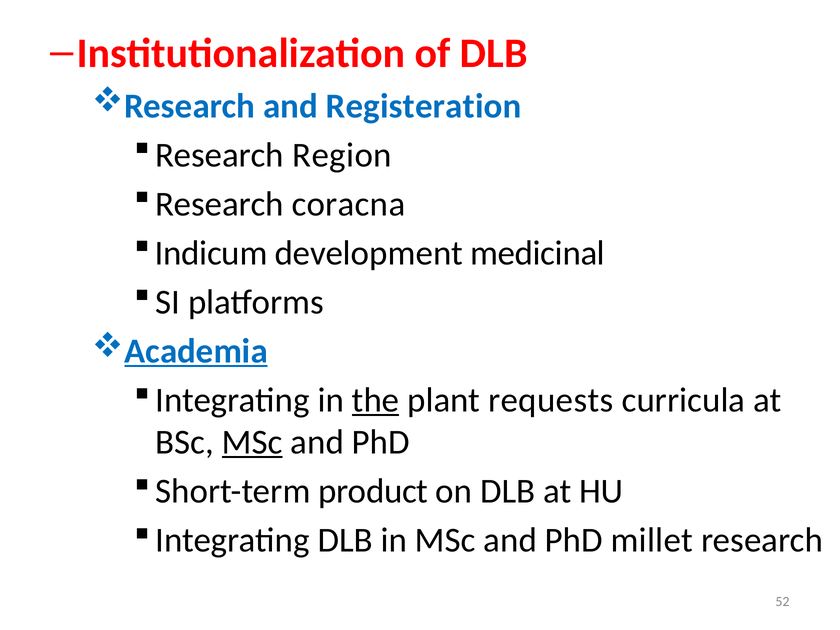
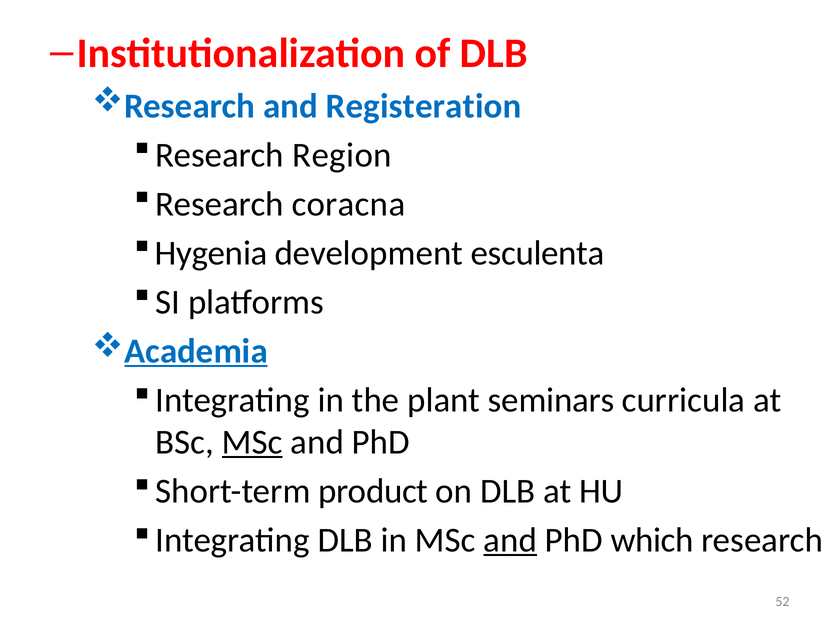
Indicum: Indicum -> Hygenia
medicinal: medicinal -> esculenta
the underline: present -> none
requests: requests -> seminars
and at (510, 540) underline: none -> present
millet: millet -> which
